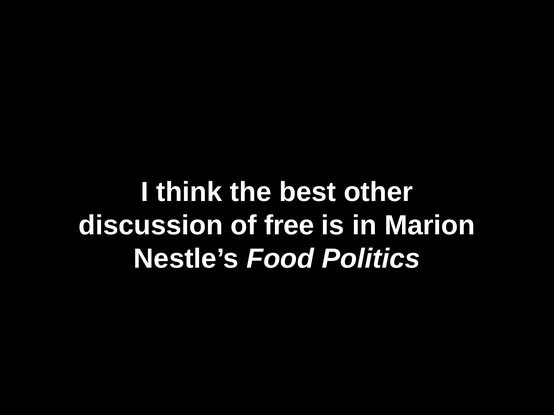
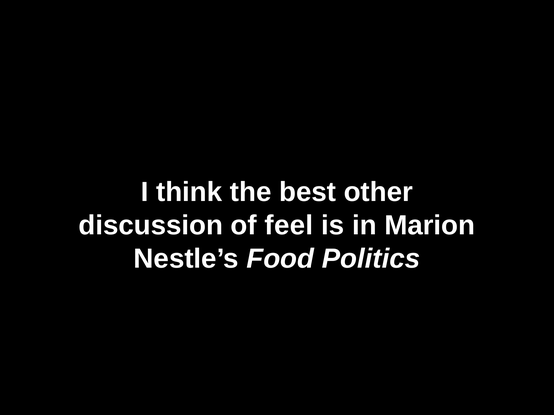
free: free -> feel
